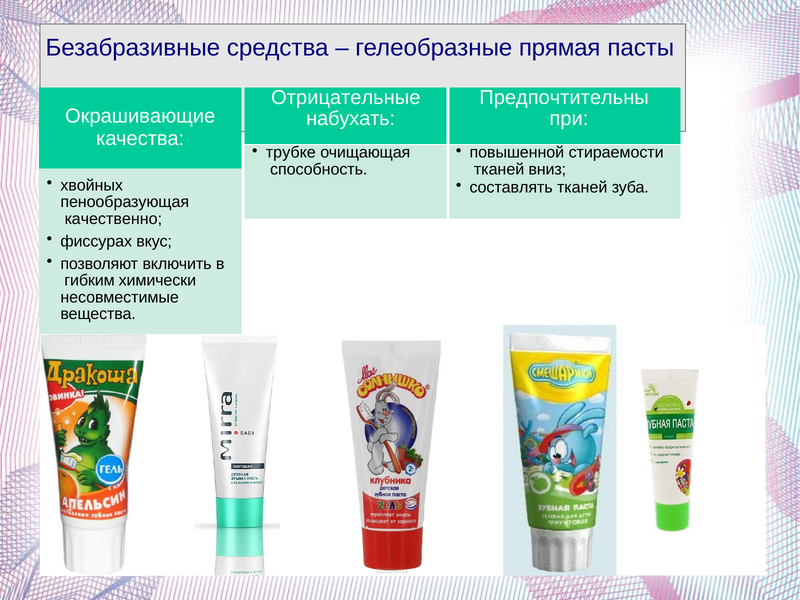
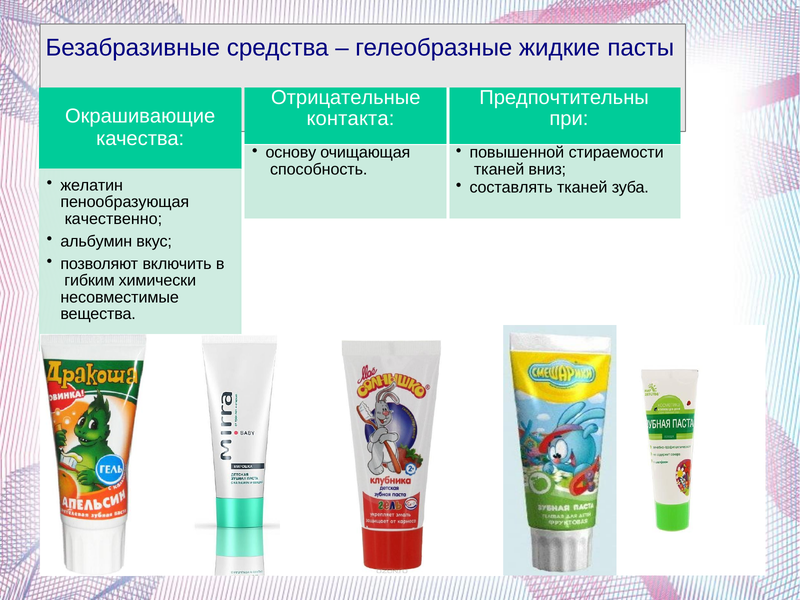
прямая: прямая -> жидкие
набухать: набухать -> контакта
трубке: трубке -> основу
хвойных: хвойных -> желатин
фиссурах: фиссурах -> альбумин
